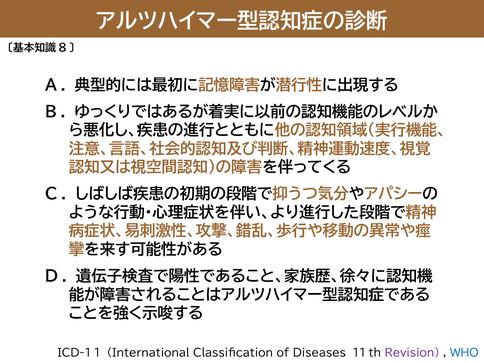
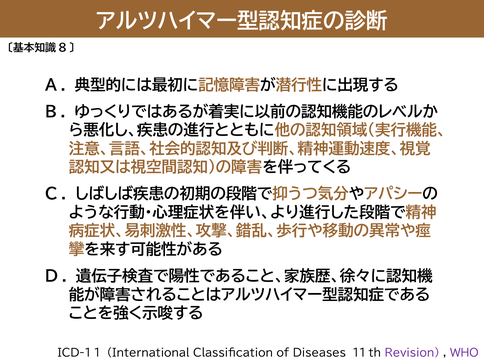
WHO colour: blue -> purple
